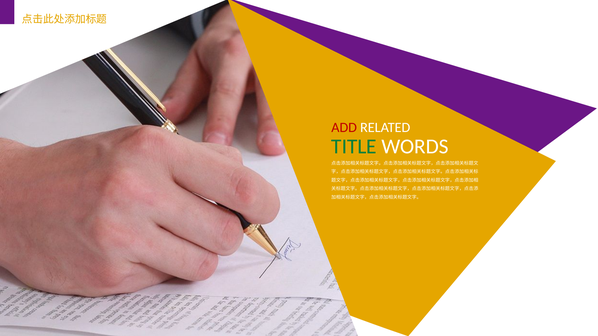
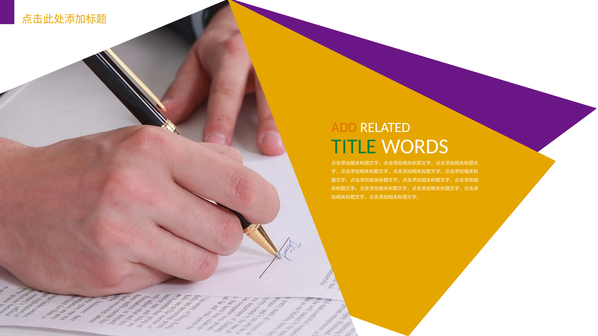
ADD colour: red -> orange
